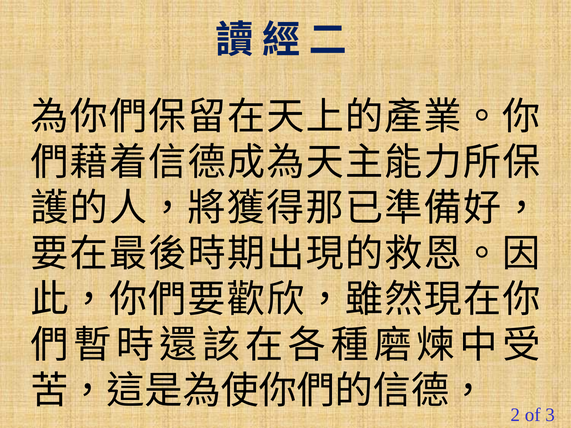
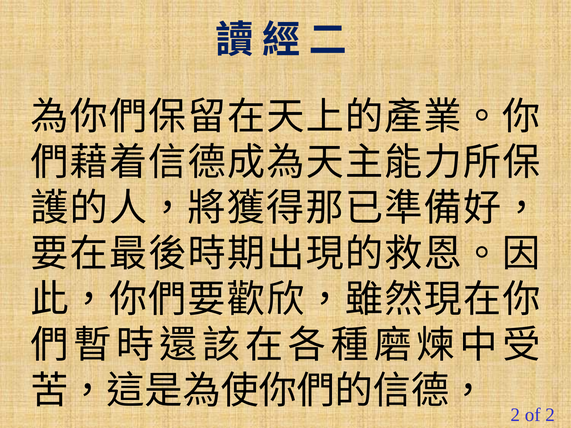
of 3: 3 -> 2
